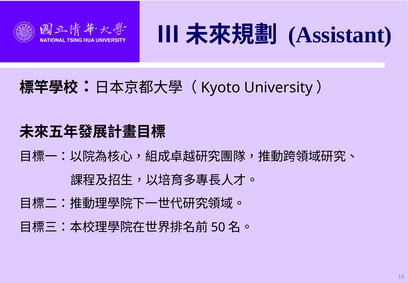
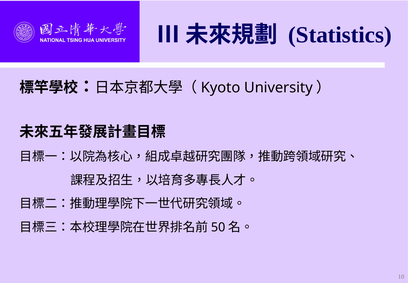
Assistant: Assistant -> Statistics
